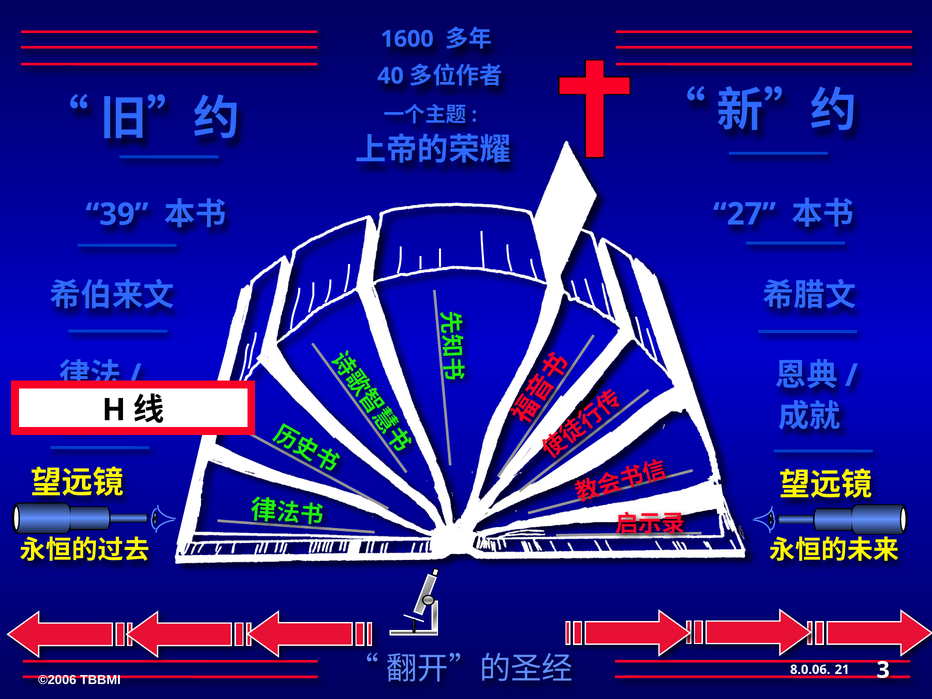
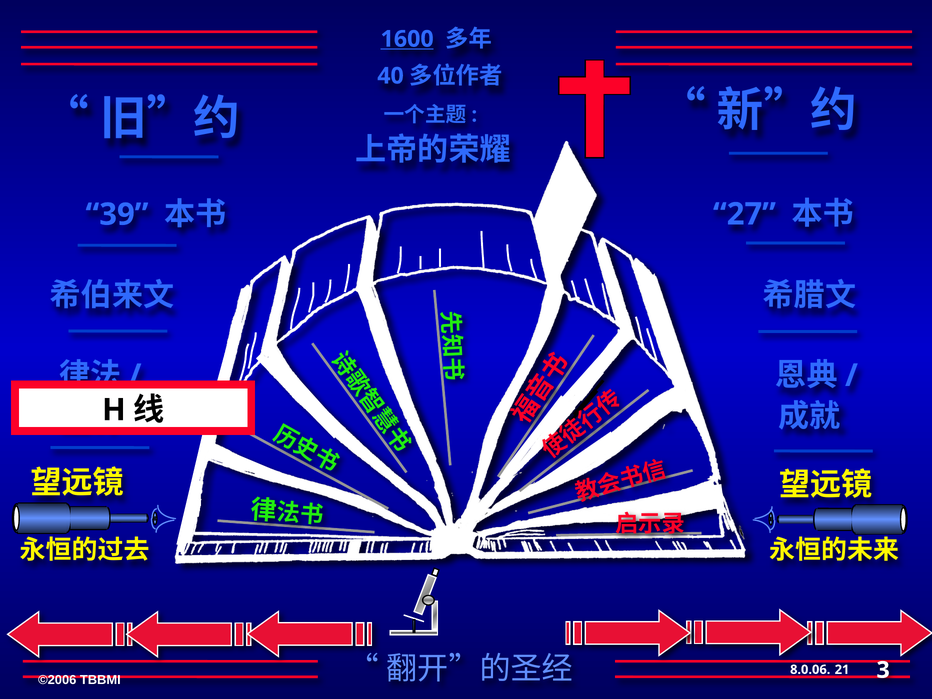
1600 underline: none -> present
